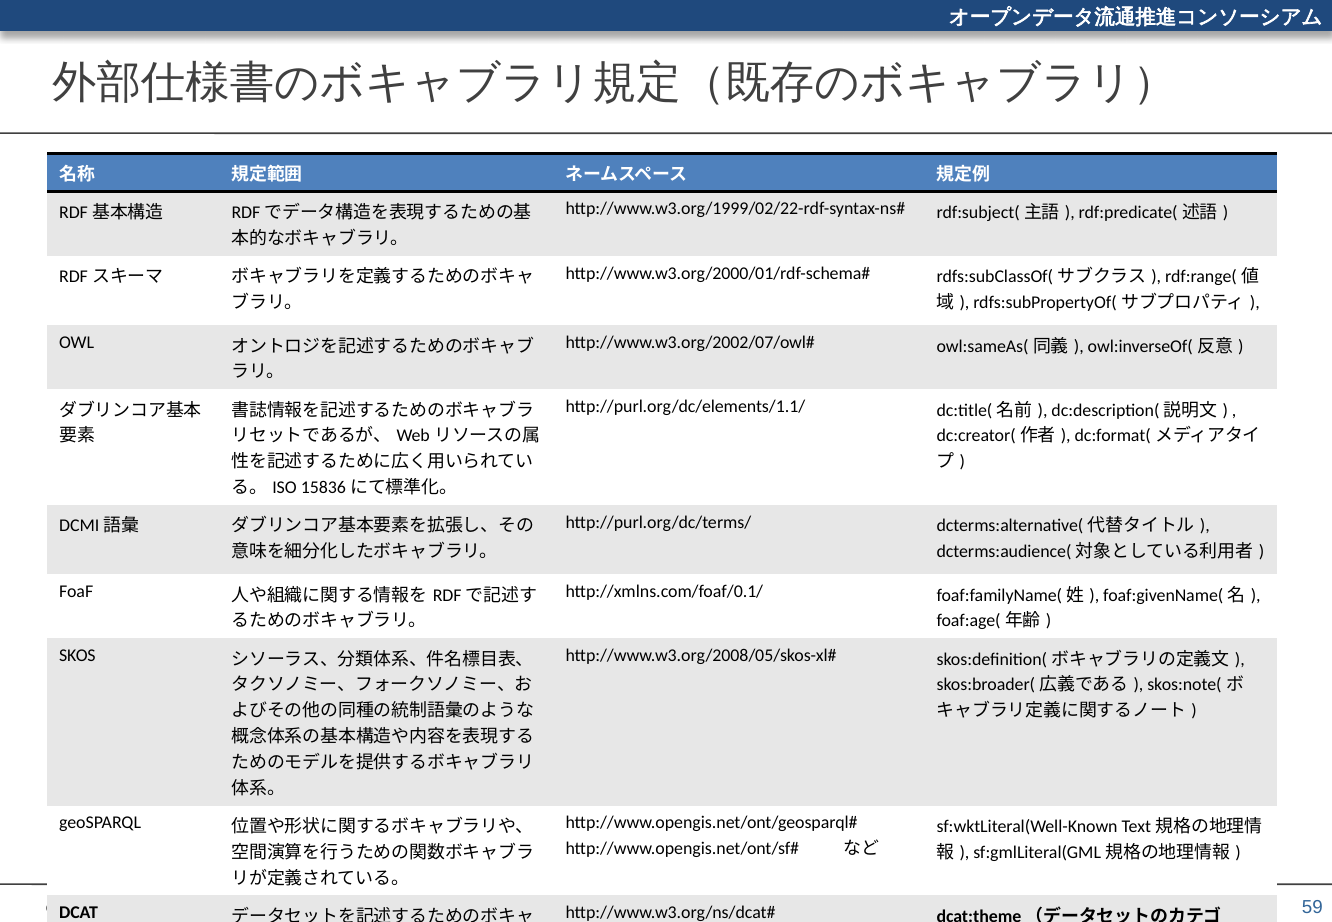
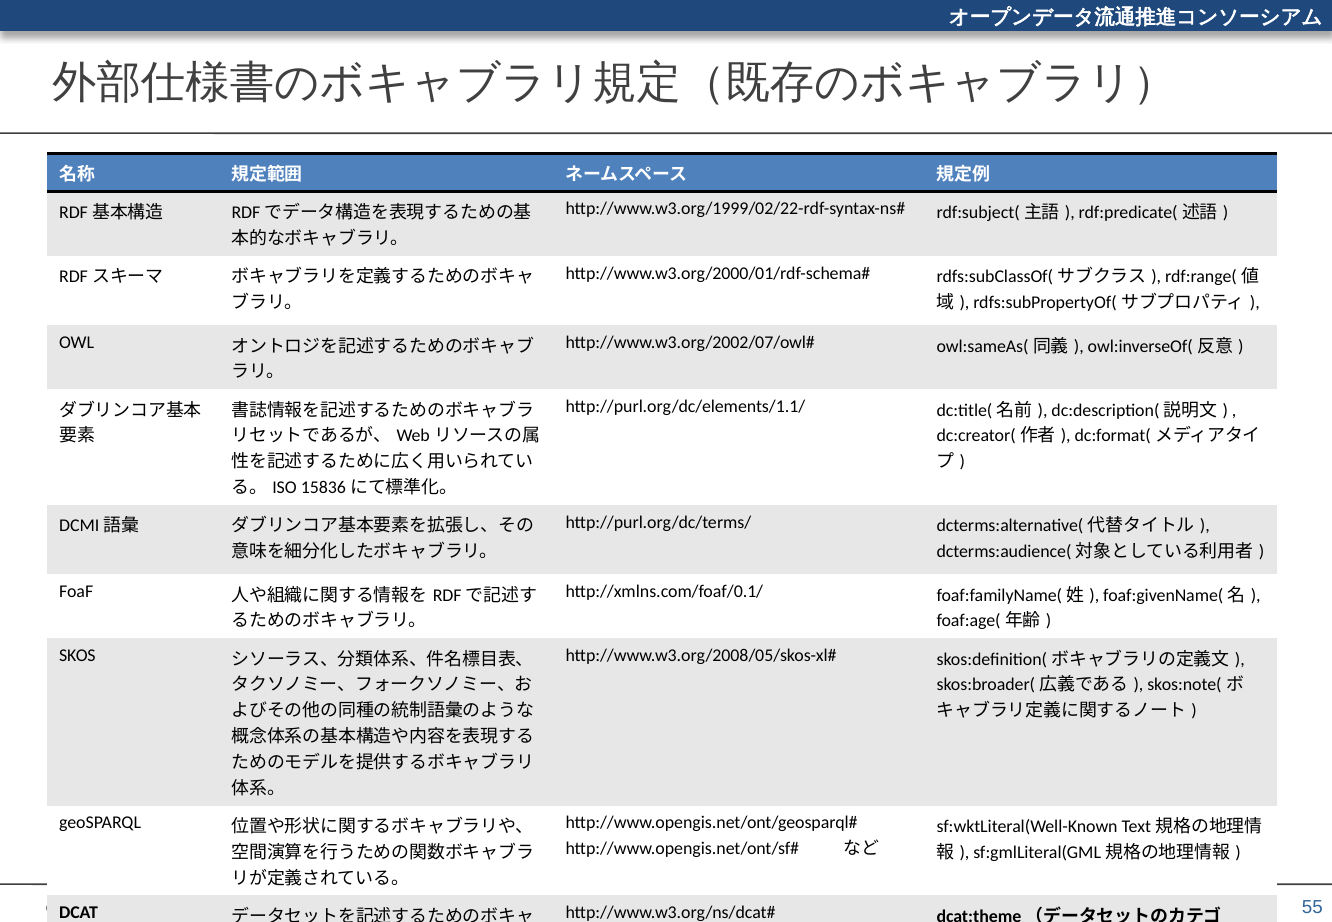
59: 59 -> 55
